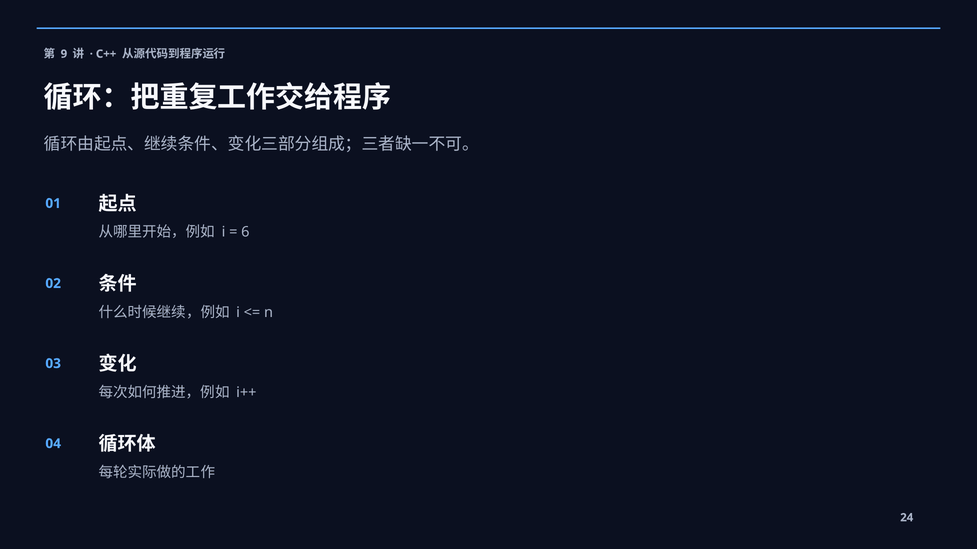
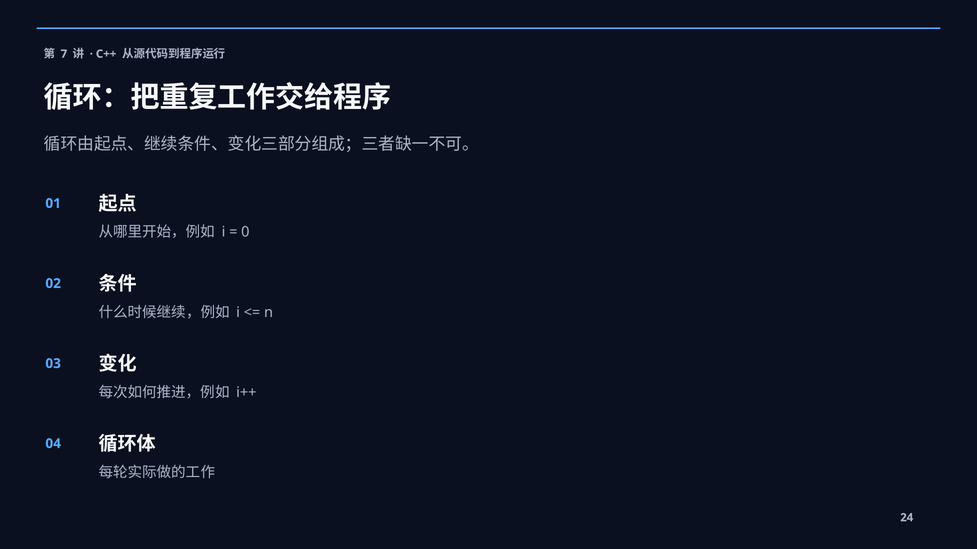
9: 9 -> 7
6: 6 -> 0
